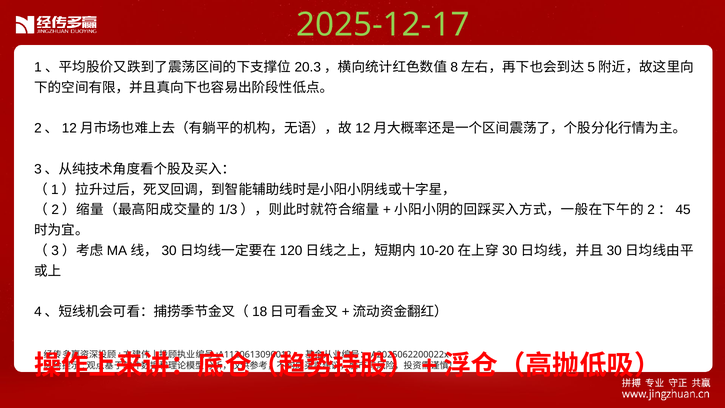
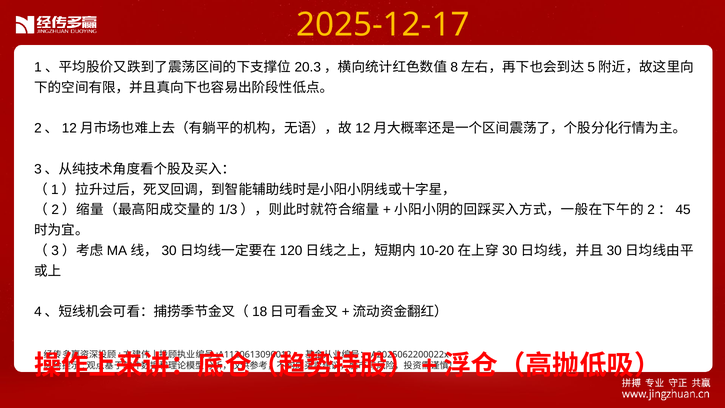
2025-12-17 colour: light green -> yellow
